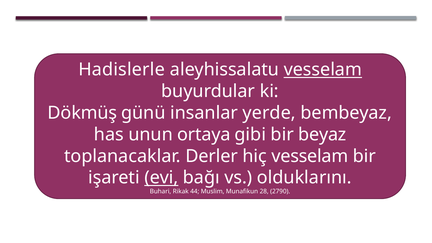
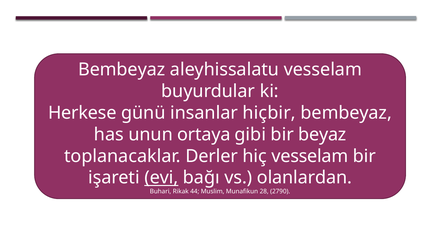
Hadislerle at (122, 70): Hadislerle -> Bembeyaz
vesselam at (323, 70) underline: present -> none
Dökmüş: Dökmüş -> Herkese
yerde: yerde -> hiçbir
olduklarını: olduklarını -> olanlardan
